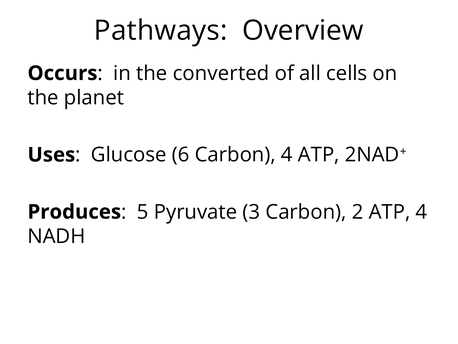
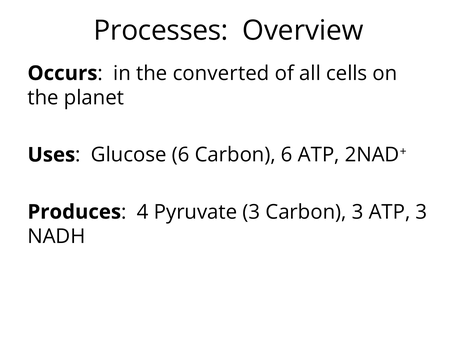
Pathways: Pathways -> Processes
Carbon 4: 4 -> 6
5: 5 -> 4
Carbon 2: 2 -> 3
ATP 4: 4 -> 3
